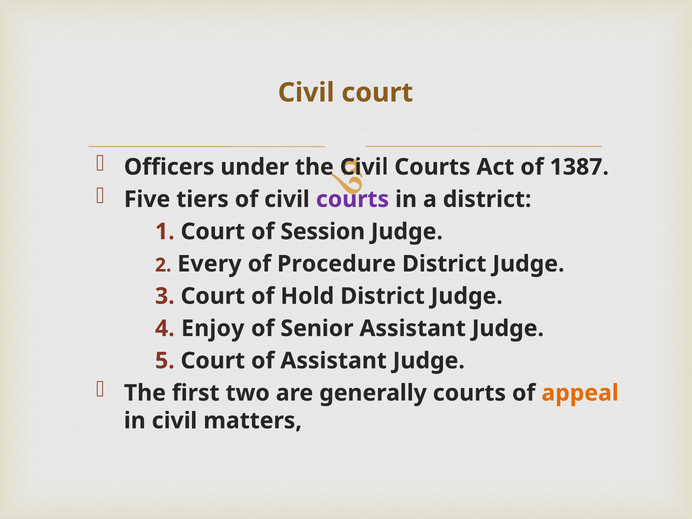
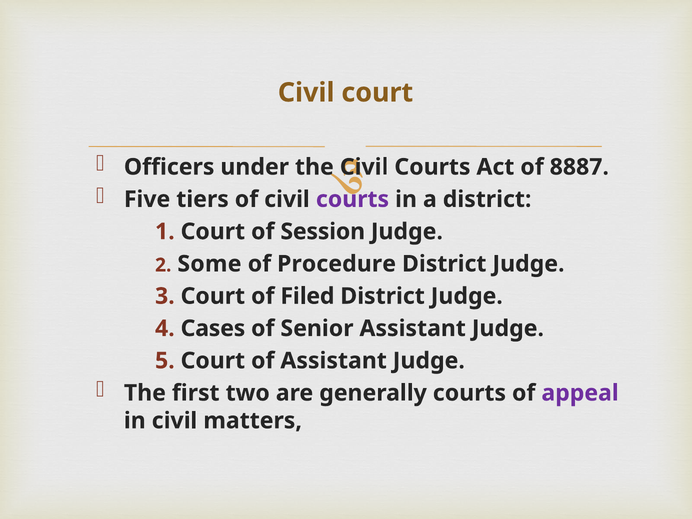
1387: 1387 -> 8887
Every: Every -> Some
Hold: Hold -> Filed
Enjoy: Enjoy -> Cases
appeal colour: orange -> purple
